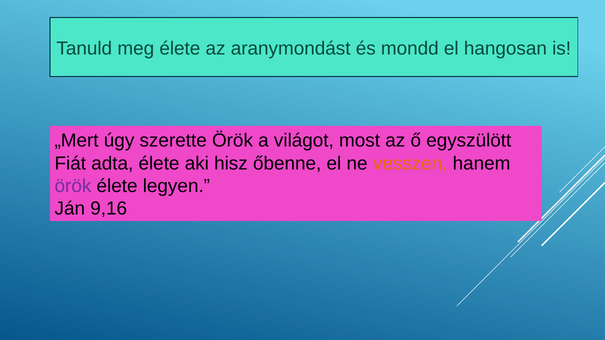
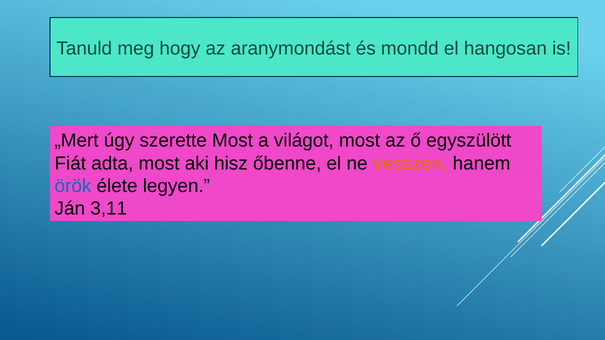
meg élete: élete -> hogy
szerette Örök: Örök -> Most
adta élete: élete -> most
örök at (73, 186) colour: purple -> blue
9,16: 9,16 -> 3,11
